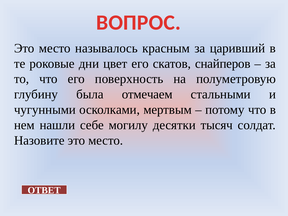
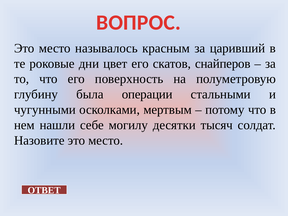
отмечаем: отмечаем -> операции
